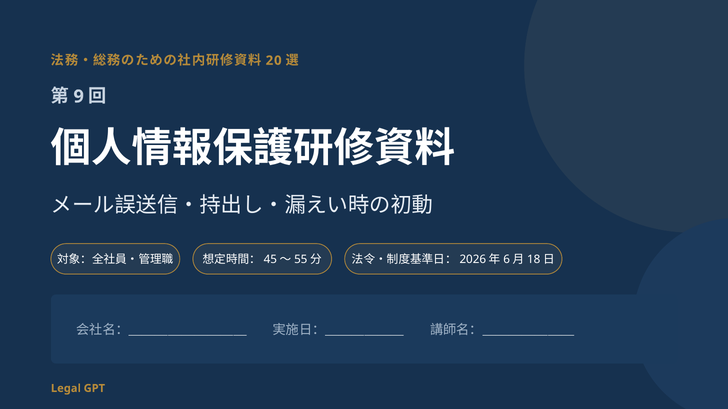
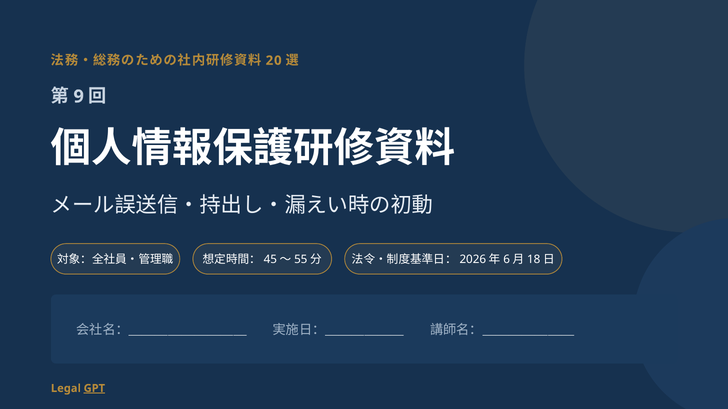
GPT underline: none -> present
